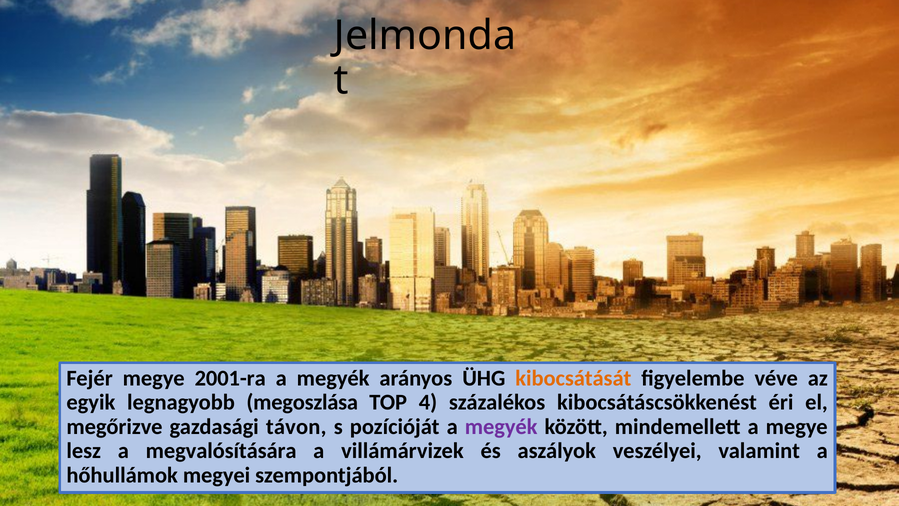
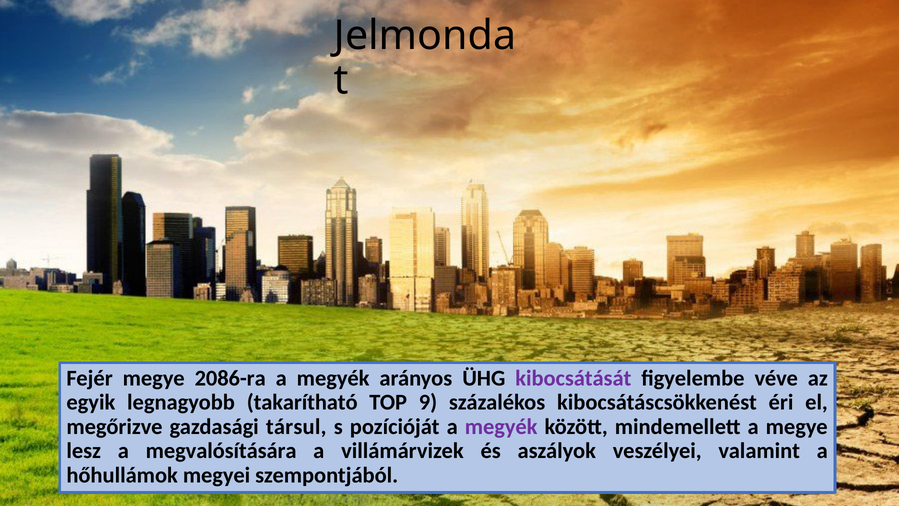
2001-ra: 2001-ra -> 2086-ra
kibocsátását colour: orange -> purple
megoszlása: megoszlása -> takarítható
4: 4 -> 9
távon: távon -> társul
